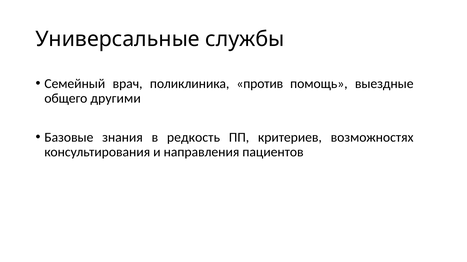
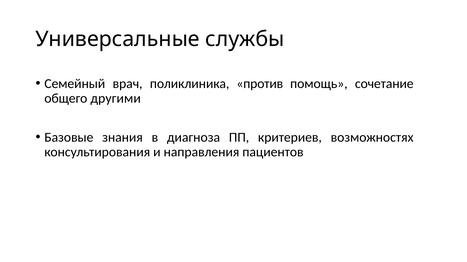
выездные: выездные -> сочетание
редкость: редкость -> диагноза
